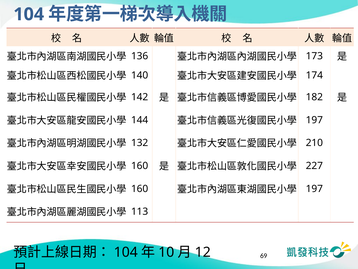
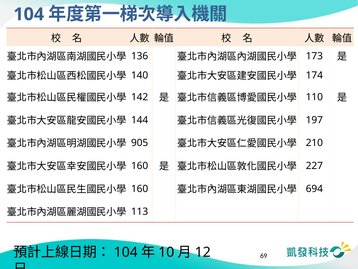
182: 182 -> 110
132: 132 -> 905
197 at (314, 188): 197 -> 694
